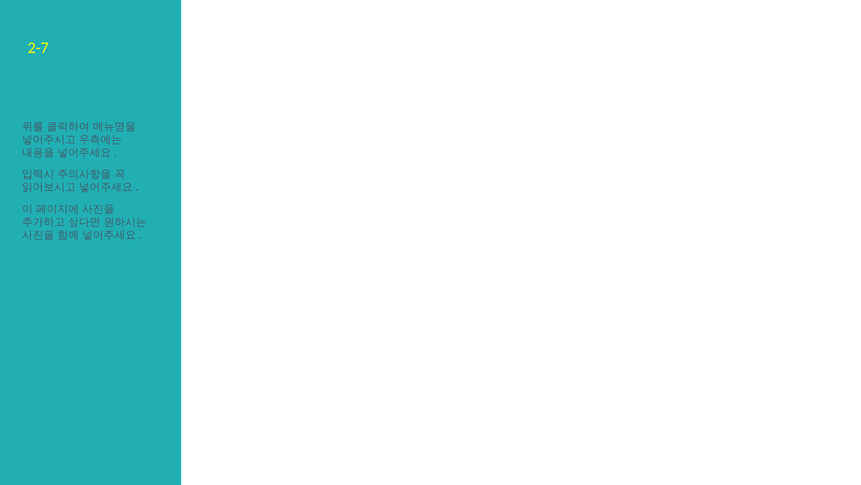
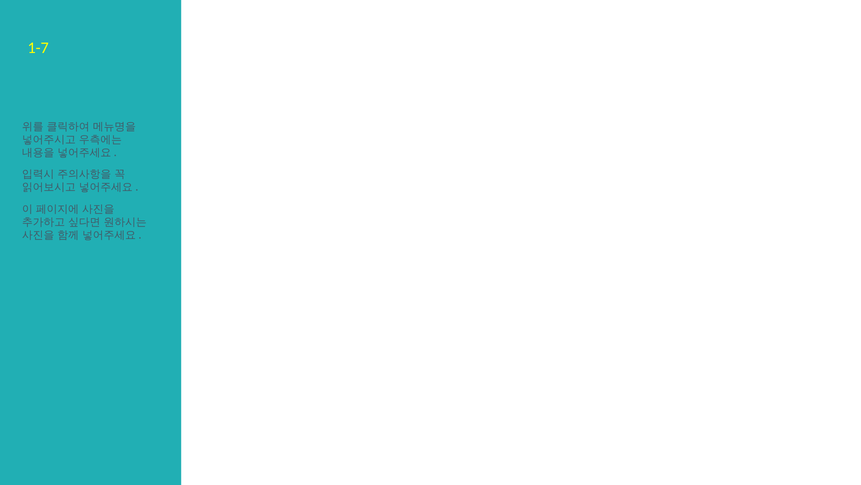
2-7: 2-7 -> 1-7
